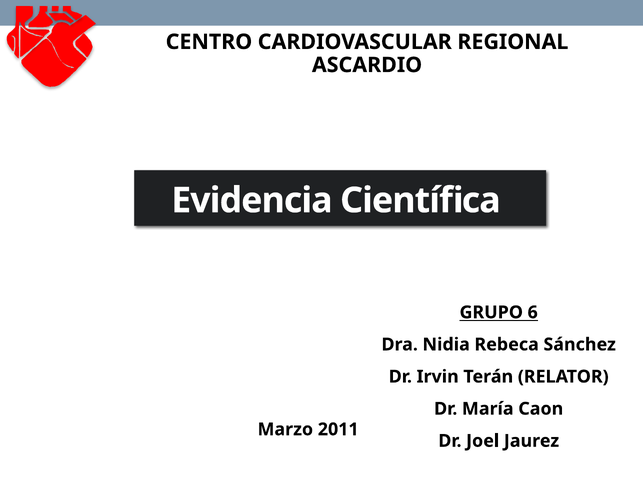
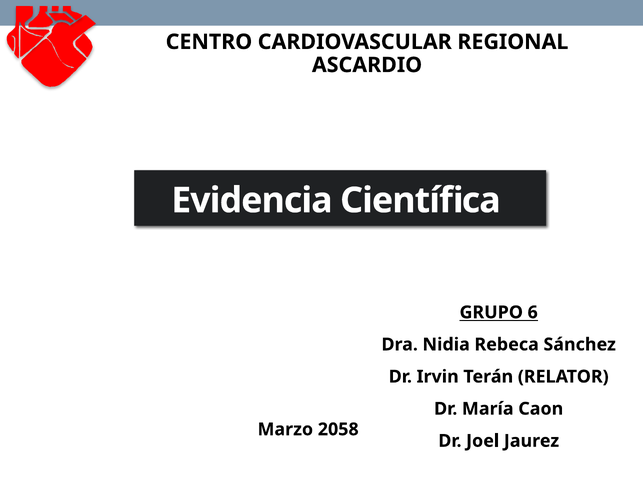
2011: 2011 -> 2058
